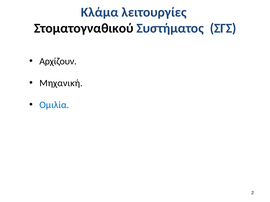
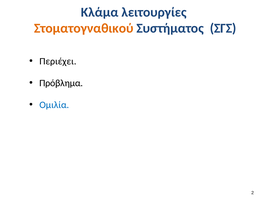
Στοματογναθικού colour: black -> orange
Αρχίζουν: Αρχίζουν -> Περιέχει
Μηχανική: Μηχανική -> Πρόβλημα
